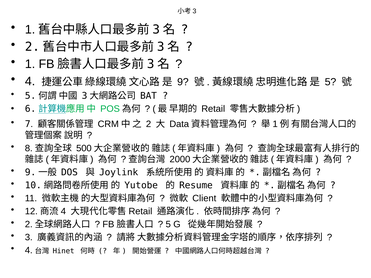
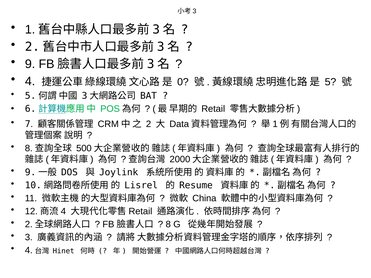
1: 1 -> 9
9: 9 -> 0
Yutobe: Yutobe -> Lisrel
Client: Client -> China
5 at (168, 224): 5 -> 8
